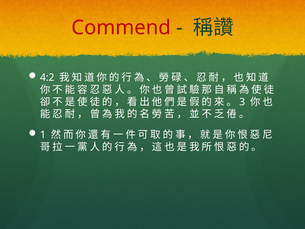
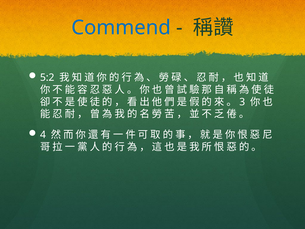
Commend colour: red -> blue
4:2: 4:2 -> 5:2
1: 1 -> 4
